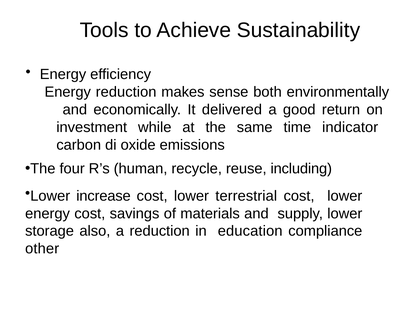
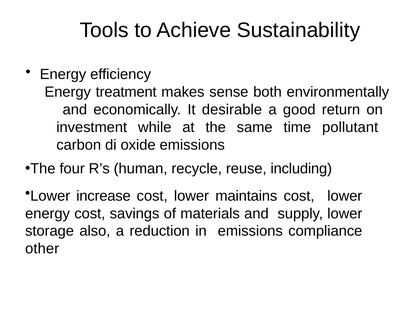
Energy reduction: reduction -> treatment
delivered: delivered -> desirable
indicator: indicator -> pollutant
terrestrial: terrestrial -> maintains
in education: education -> emissions
